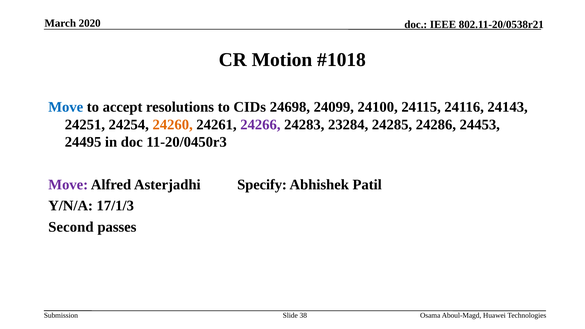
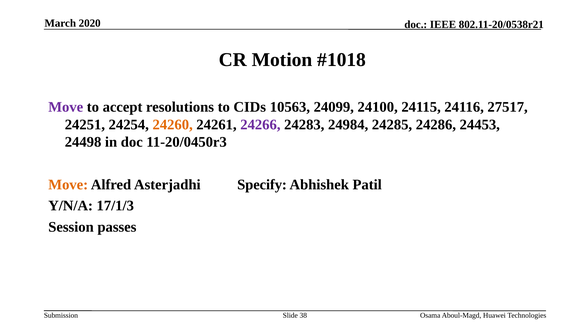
Move at (66, 107) colour: blue -> purple
24698: 24698 -> 10563
24143: 24143 -> 27517
23284: 23284 -> 24984
24495: 24495 -> 24498
Move at (68, 185) colour: purple -> orange
Second: Second -> Session
